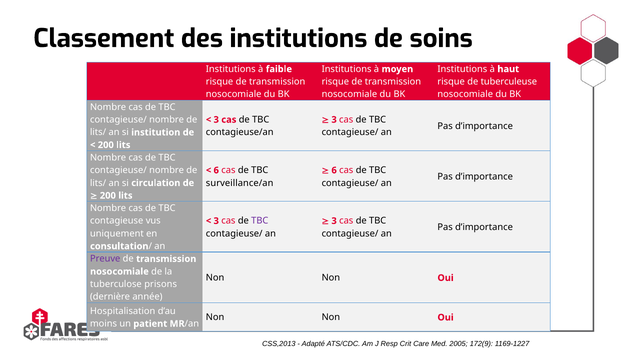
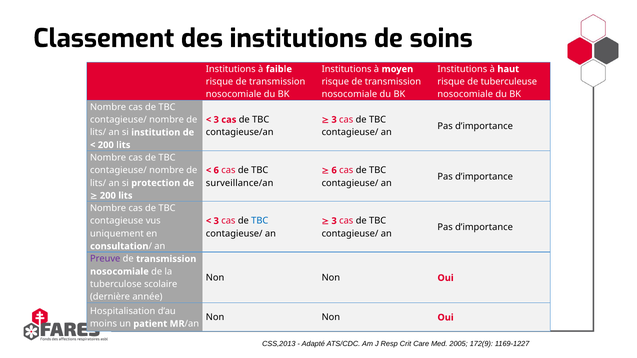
circulation: circulation -> protection
TBC at (260, 221) colour: purple -> blue
prisons: prisons -> scolaire
